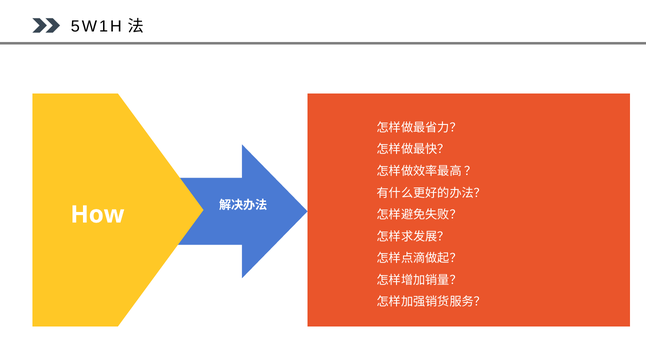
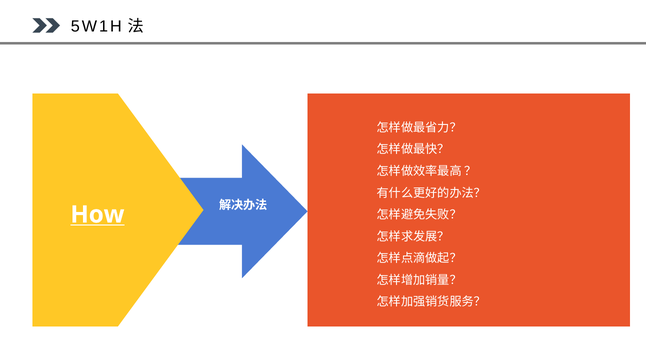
How underline: none -> present
